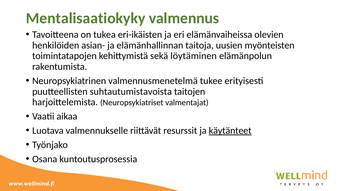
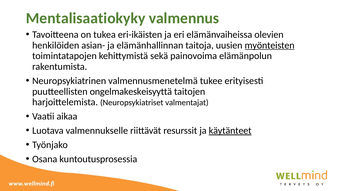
myönteisten underline: none -> present
löytäminen: löytäminen -> painovoima
suhtautumistavoista: suhtautumistavoista -> ongelmakeskeisyyttä
